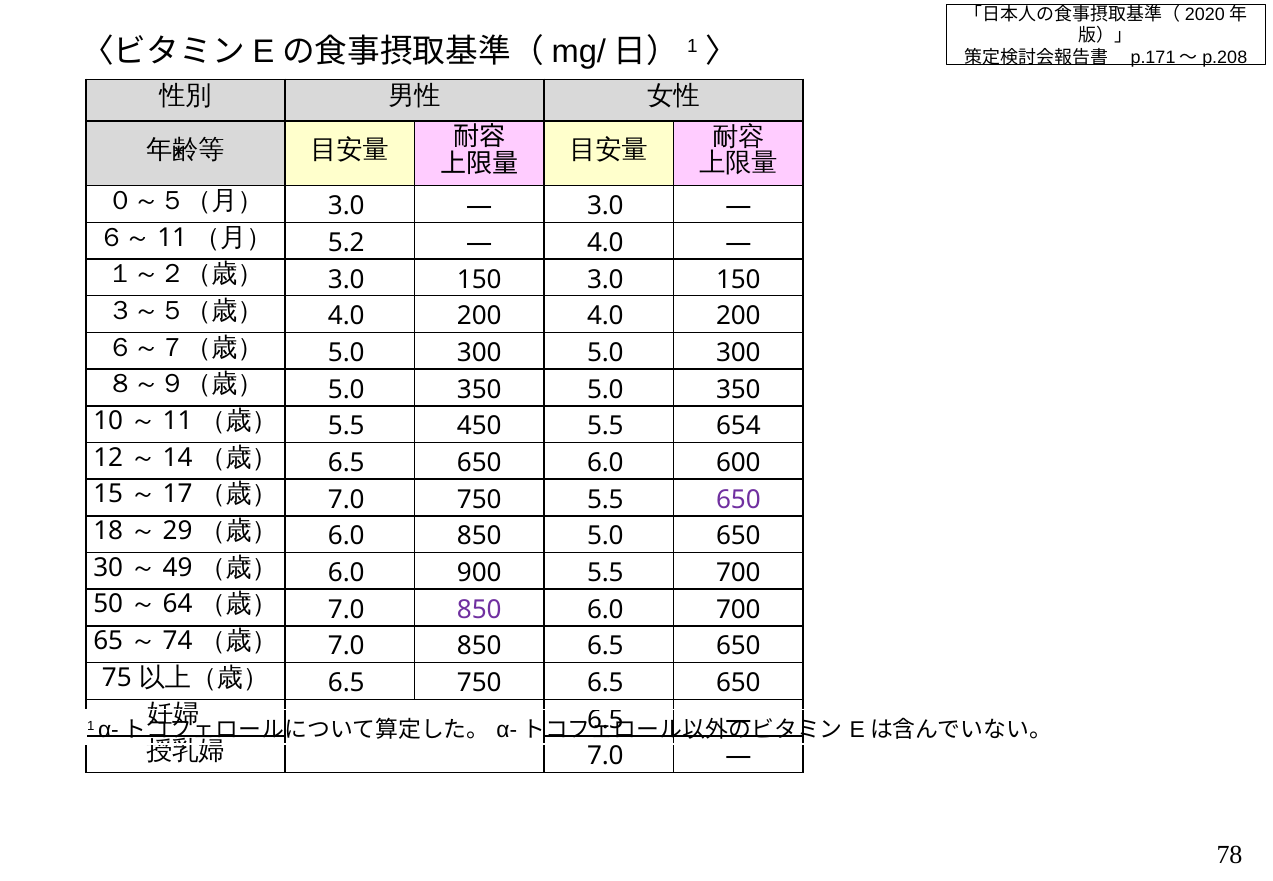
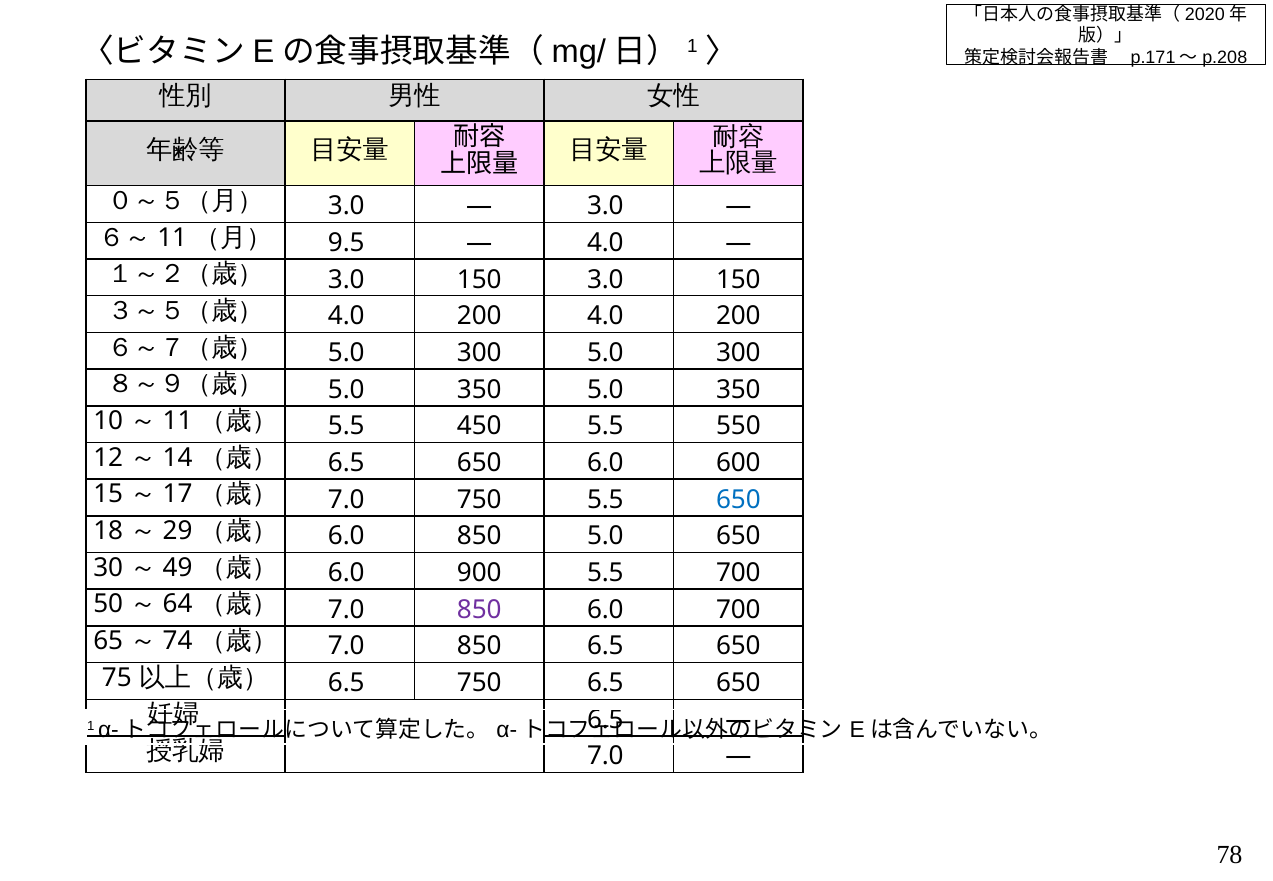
5.2: 5.2 -> 9.5
654: 654 -> 550
650 at (738, 500) colour: purple -> blue
